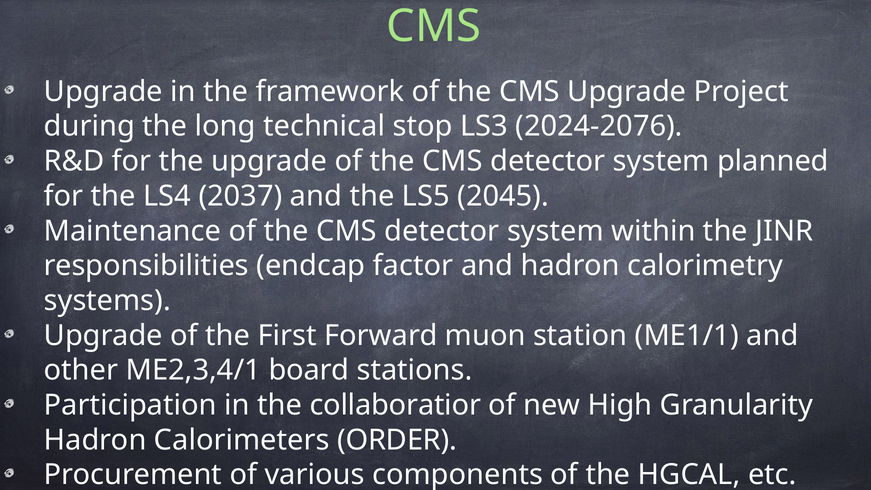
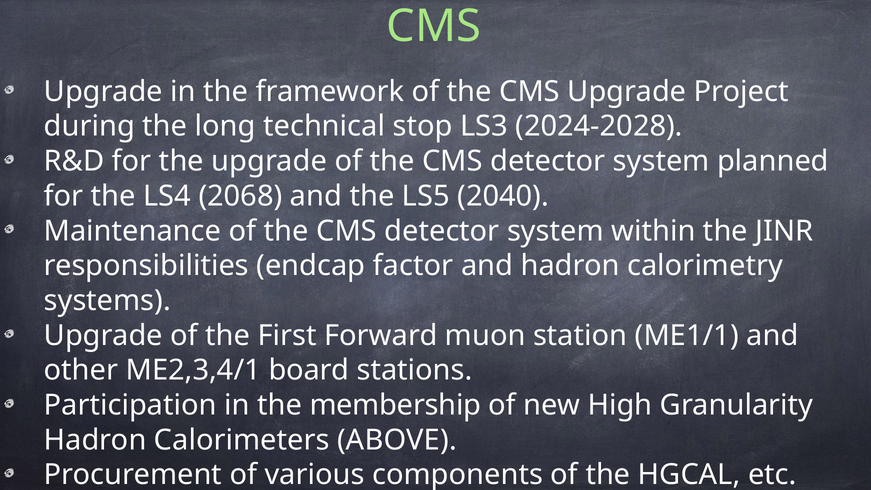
2024-2076: 2024-2076 -> 2024-2028
2037: 2037 -> 2068
2045: 2045 -> 2040
collaboratior: collaboratior -> membership
ORDER: ORDER -> ABOVE
